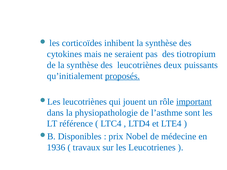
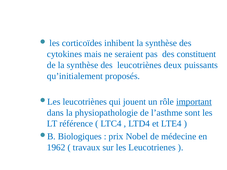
tiotropium: tiotropium -> constituent
proposés underline: present -> none
Disponibles: Disponibles -> Biologiques
1936: 1936 -> 1962
